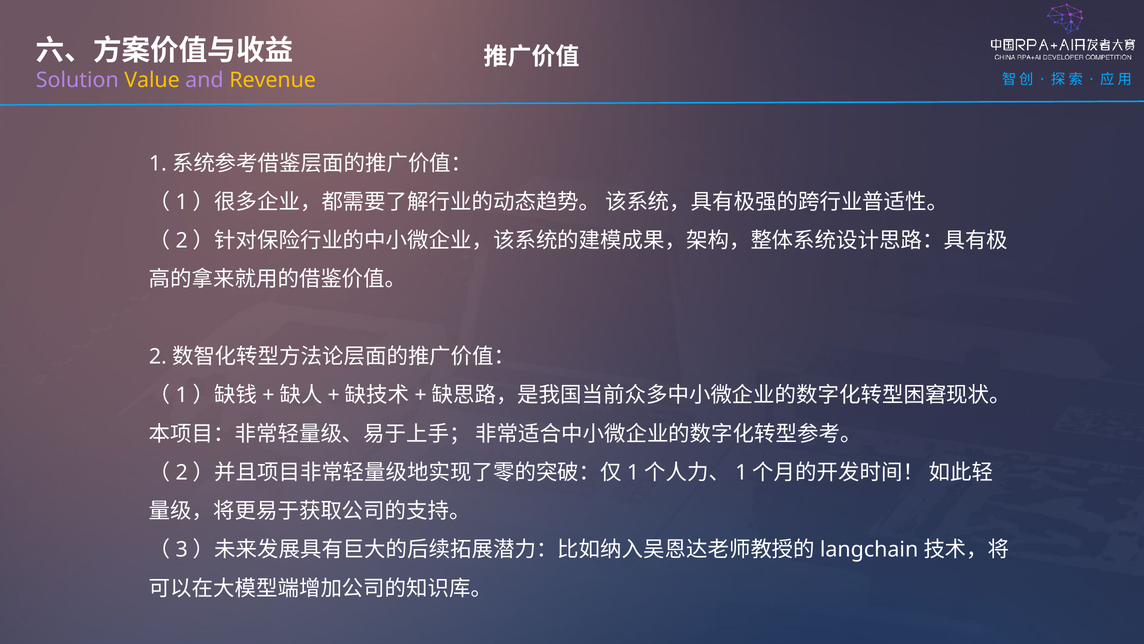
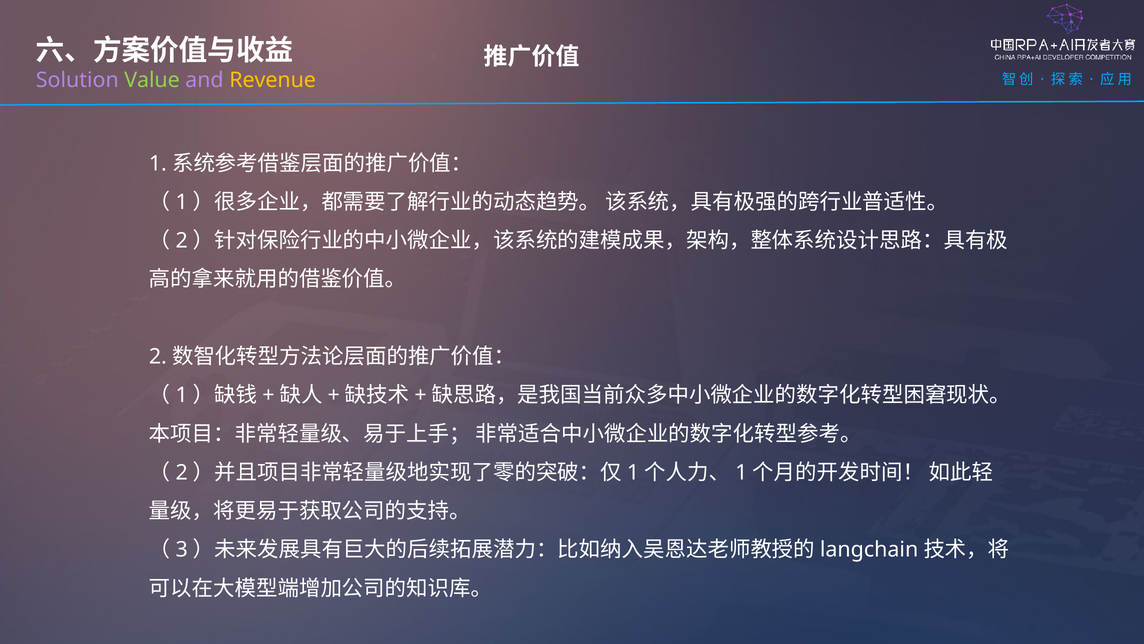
Value colour: yellow -> light green
